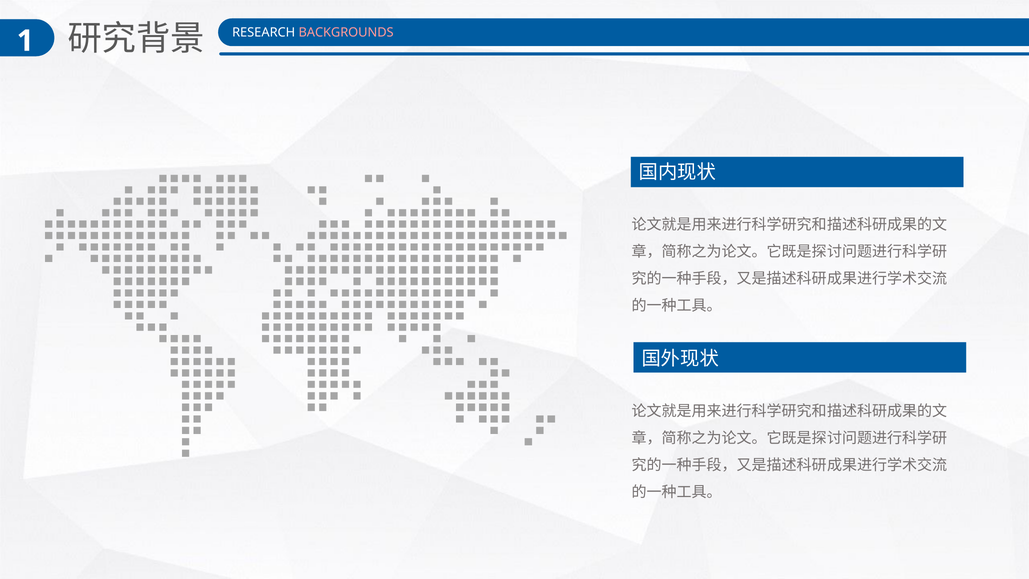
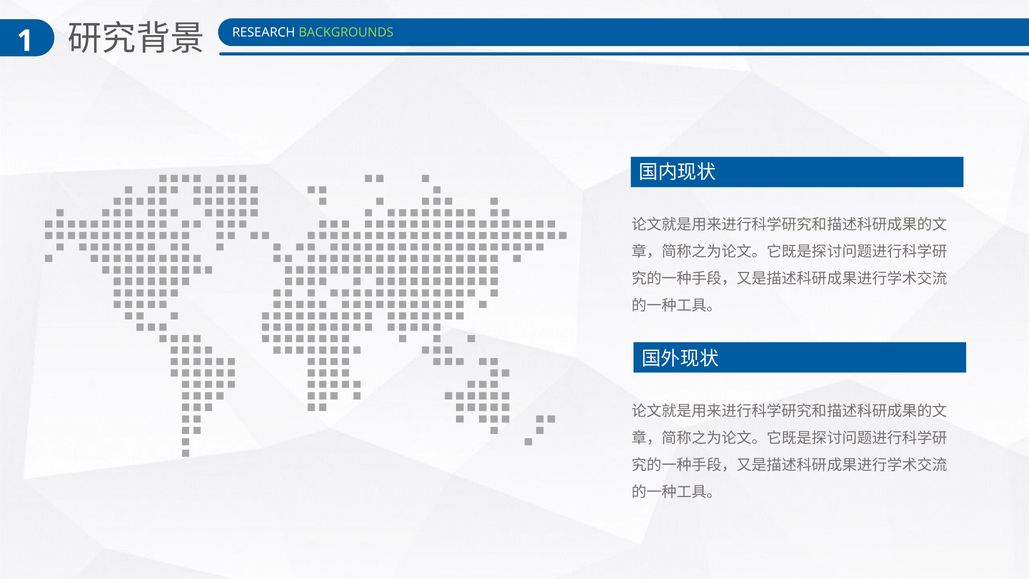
BACKGROUNDS colour: pink -> light green
